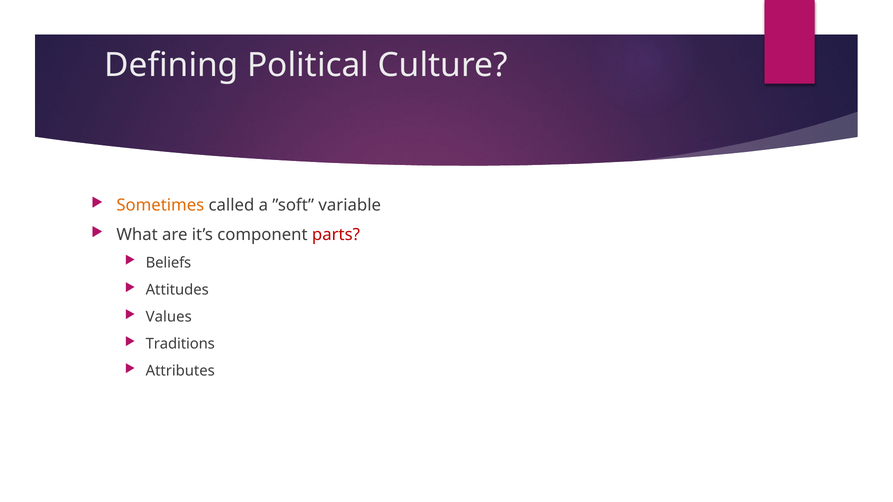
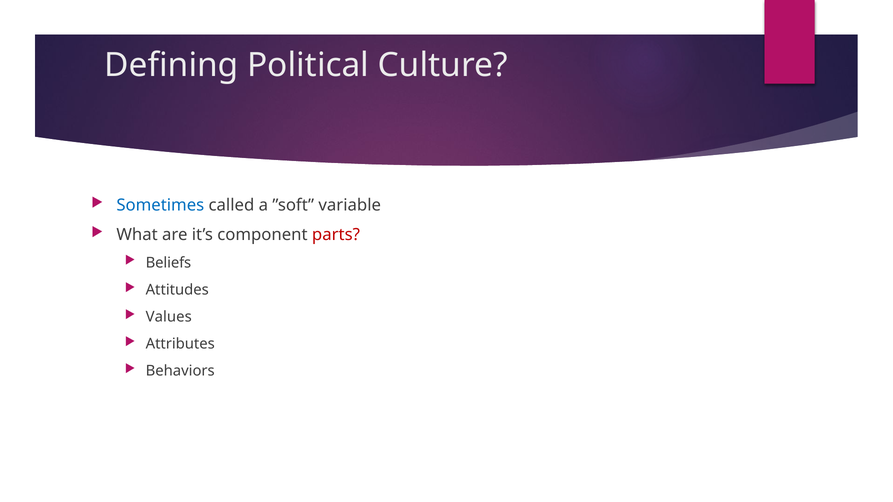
Sometimes colour: orange -> blue
Traditions: Traditions -> Attributes
Attributes: Attributes -> Behaviors
